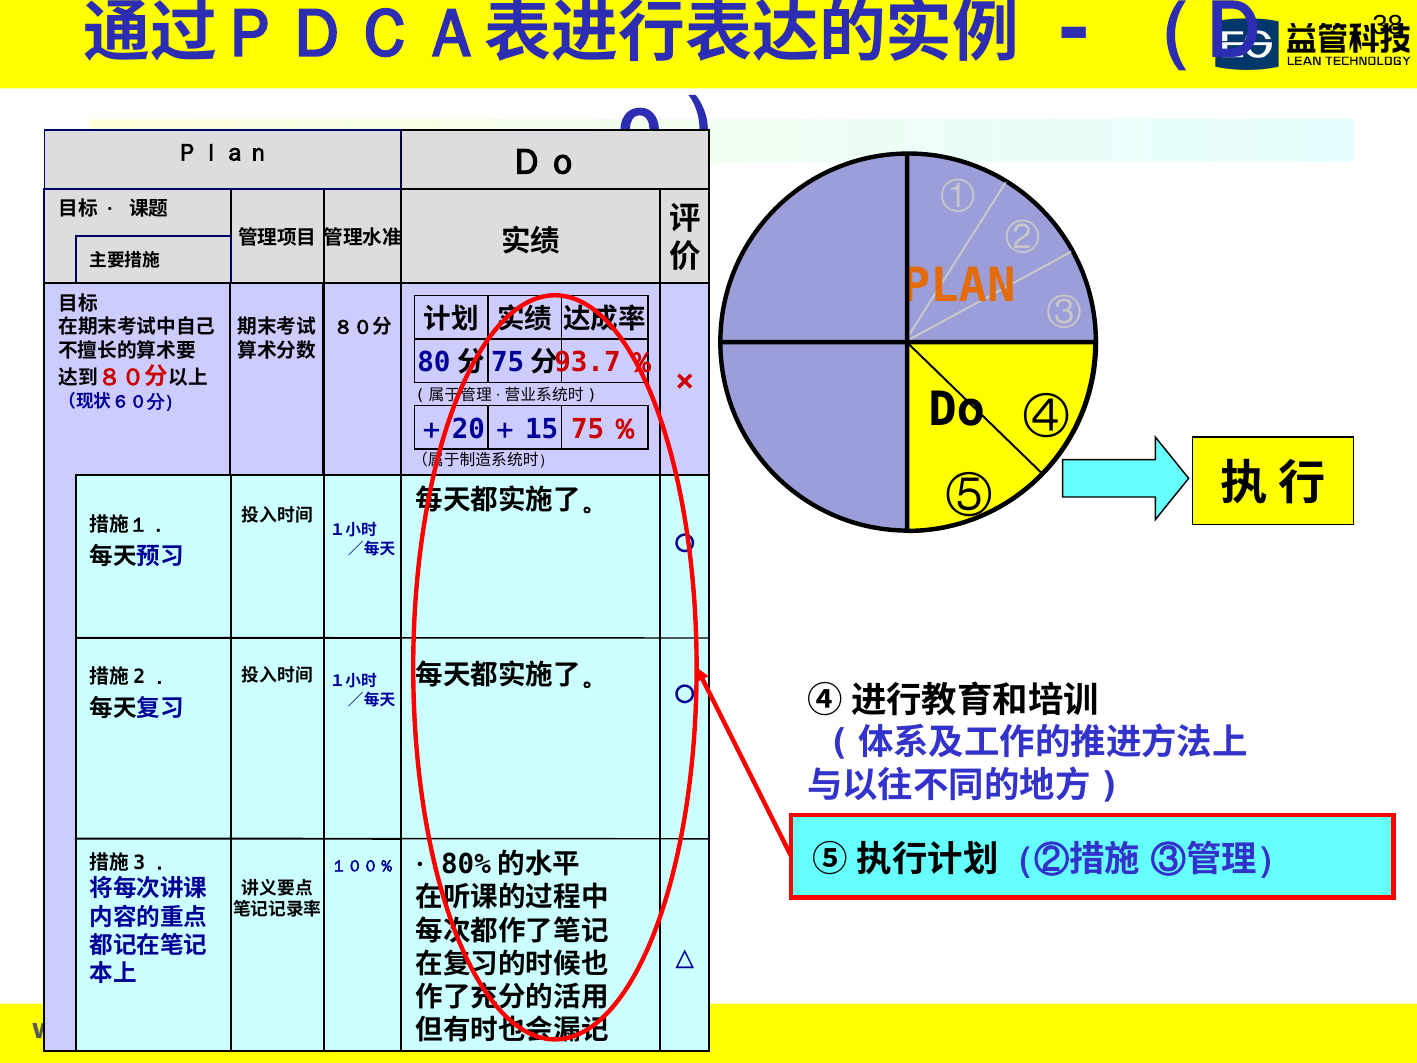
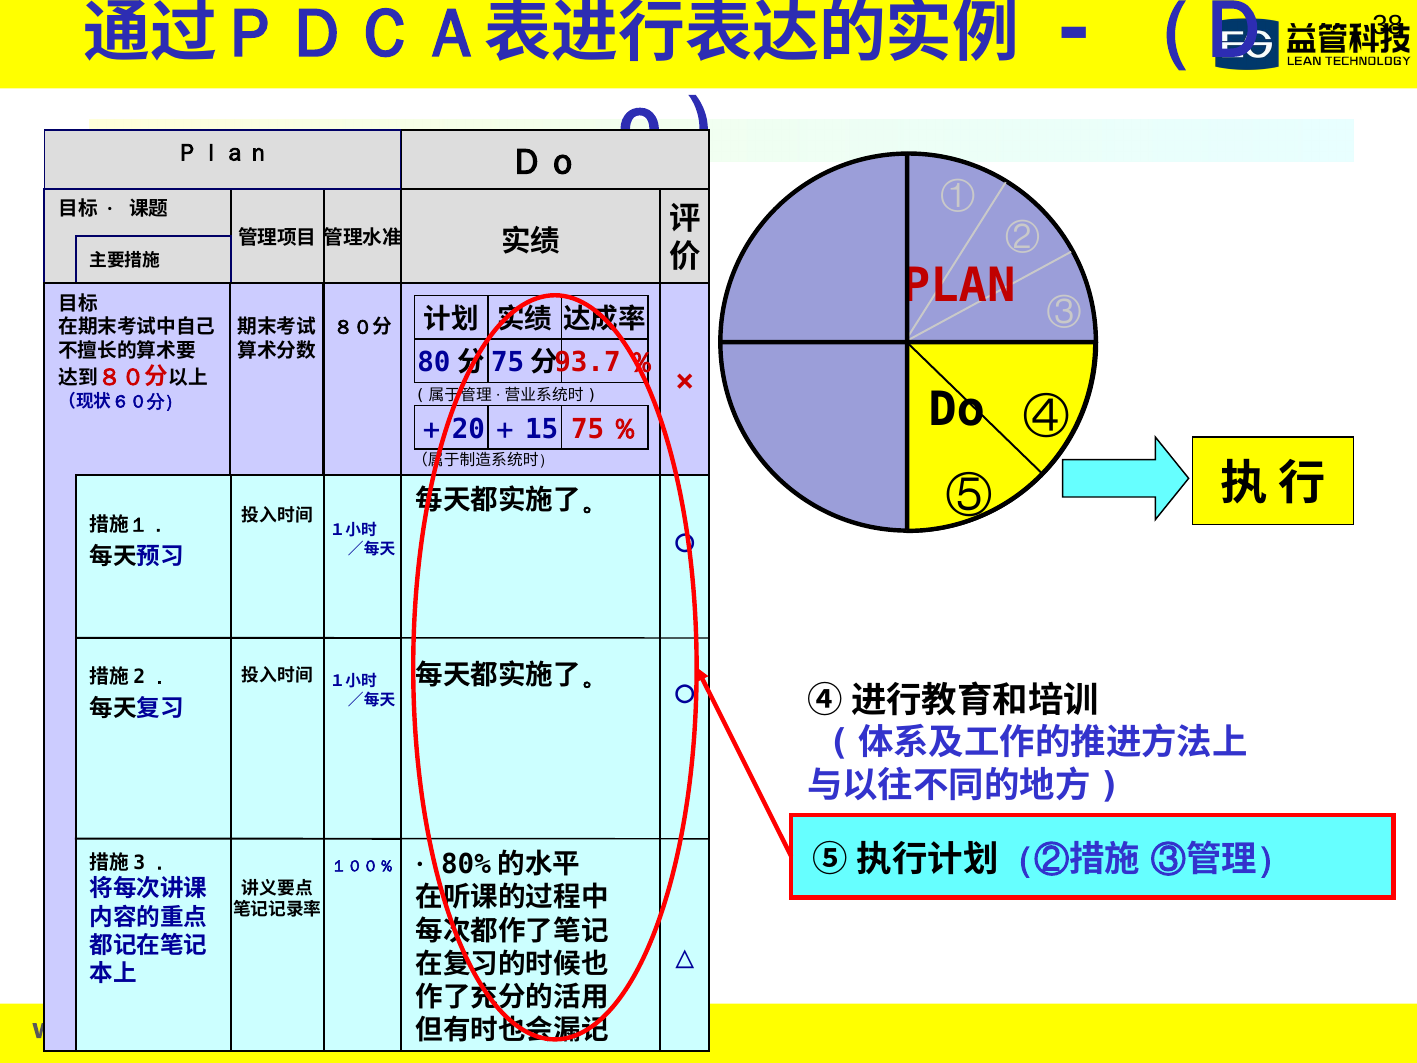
PLAN colour: orange -> red
